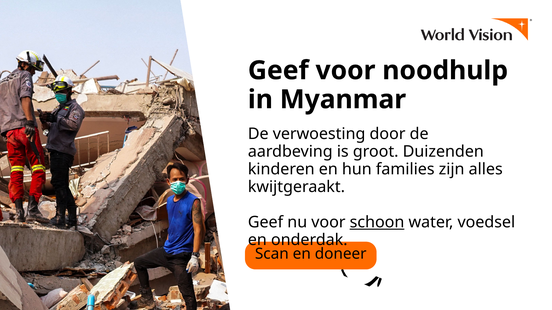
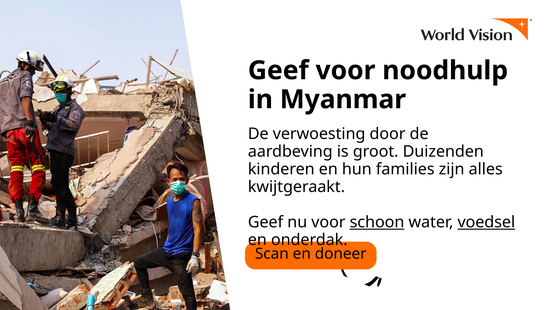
voedsel underline: none -> present
